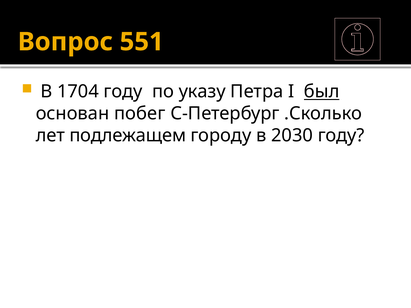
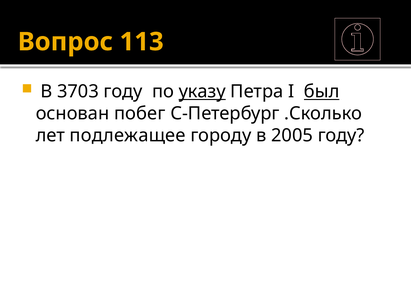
551: 551 -> 113
1704: 1704 -> 3703
указу underline: none -> present
подлежащем: подлежащем -> подлежащее
2030: 2030 -> 2005
